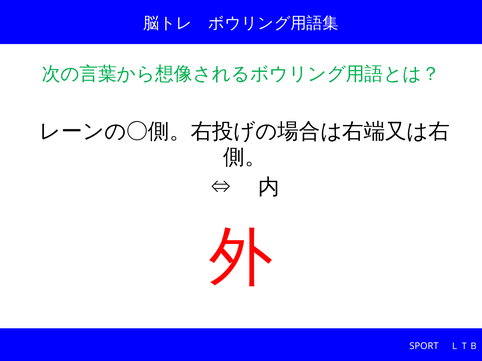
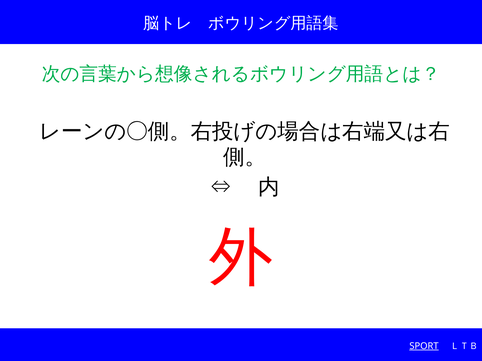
SPORT underline: none -> present
